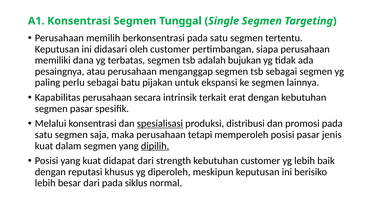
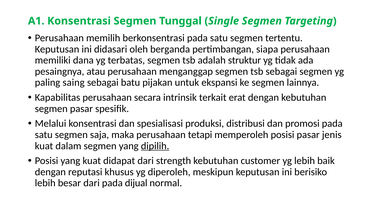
oleh customer: customer -> berganda
bujukan: bujukan -> struktur
perlu: perlu -> saing
spesialisasi underline: present -> none
siklus: siklus -> dijual
